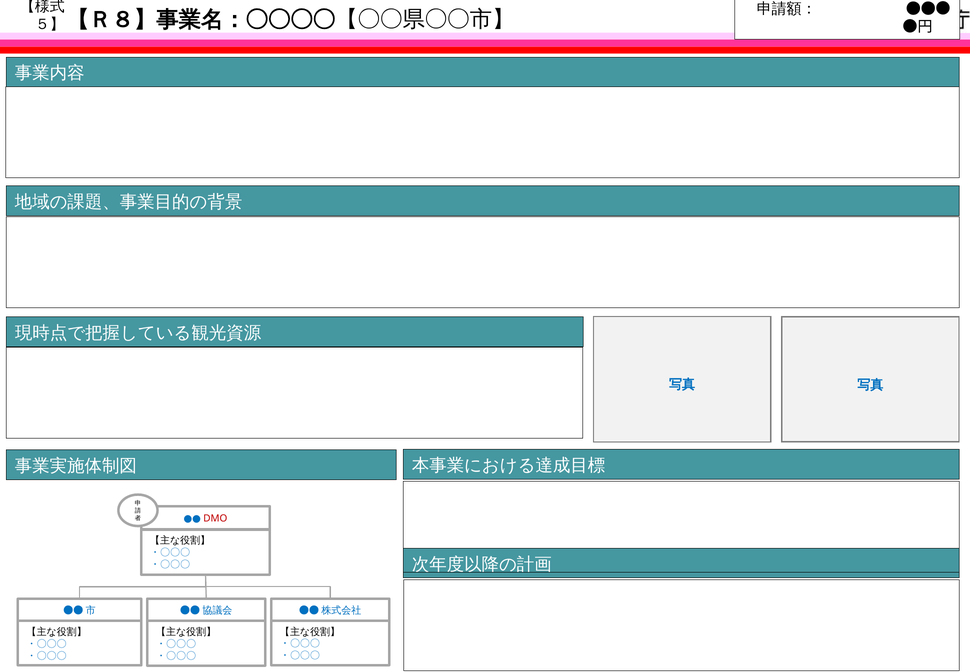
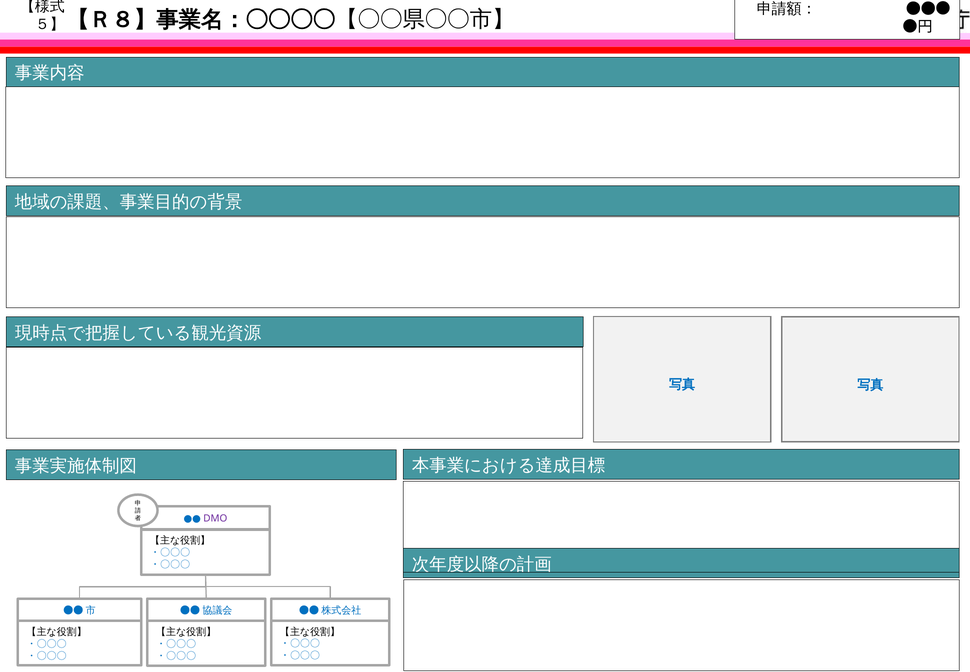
DMO colour: red -> purple
